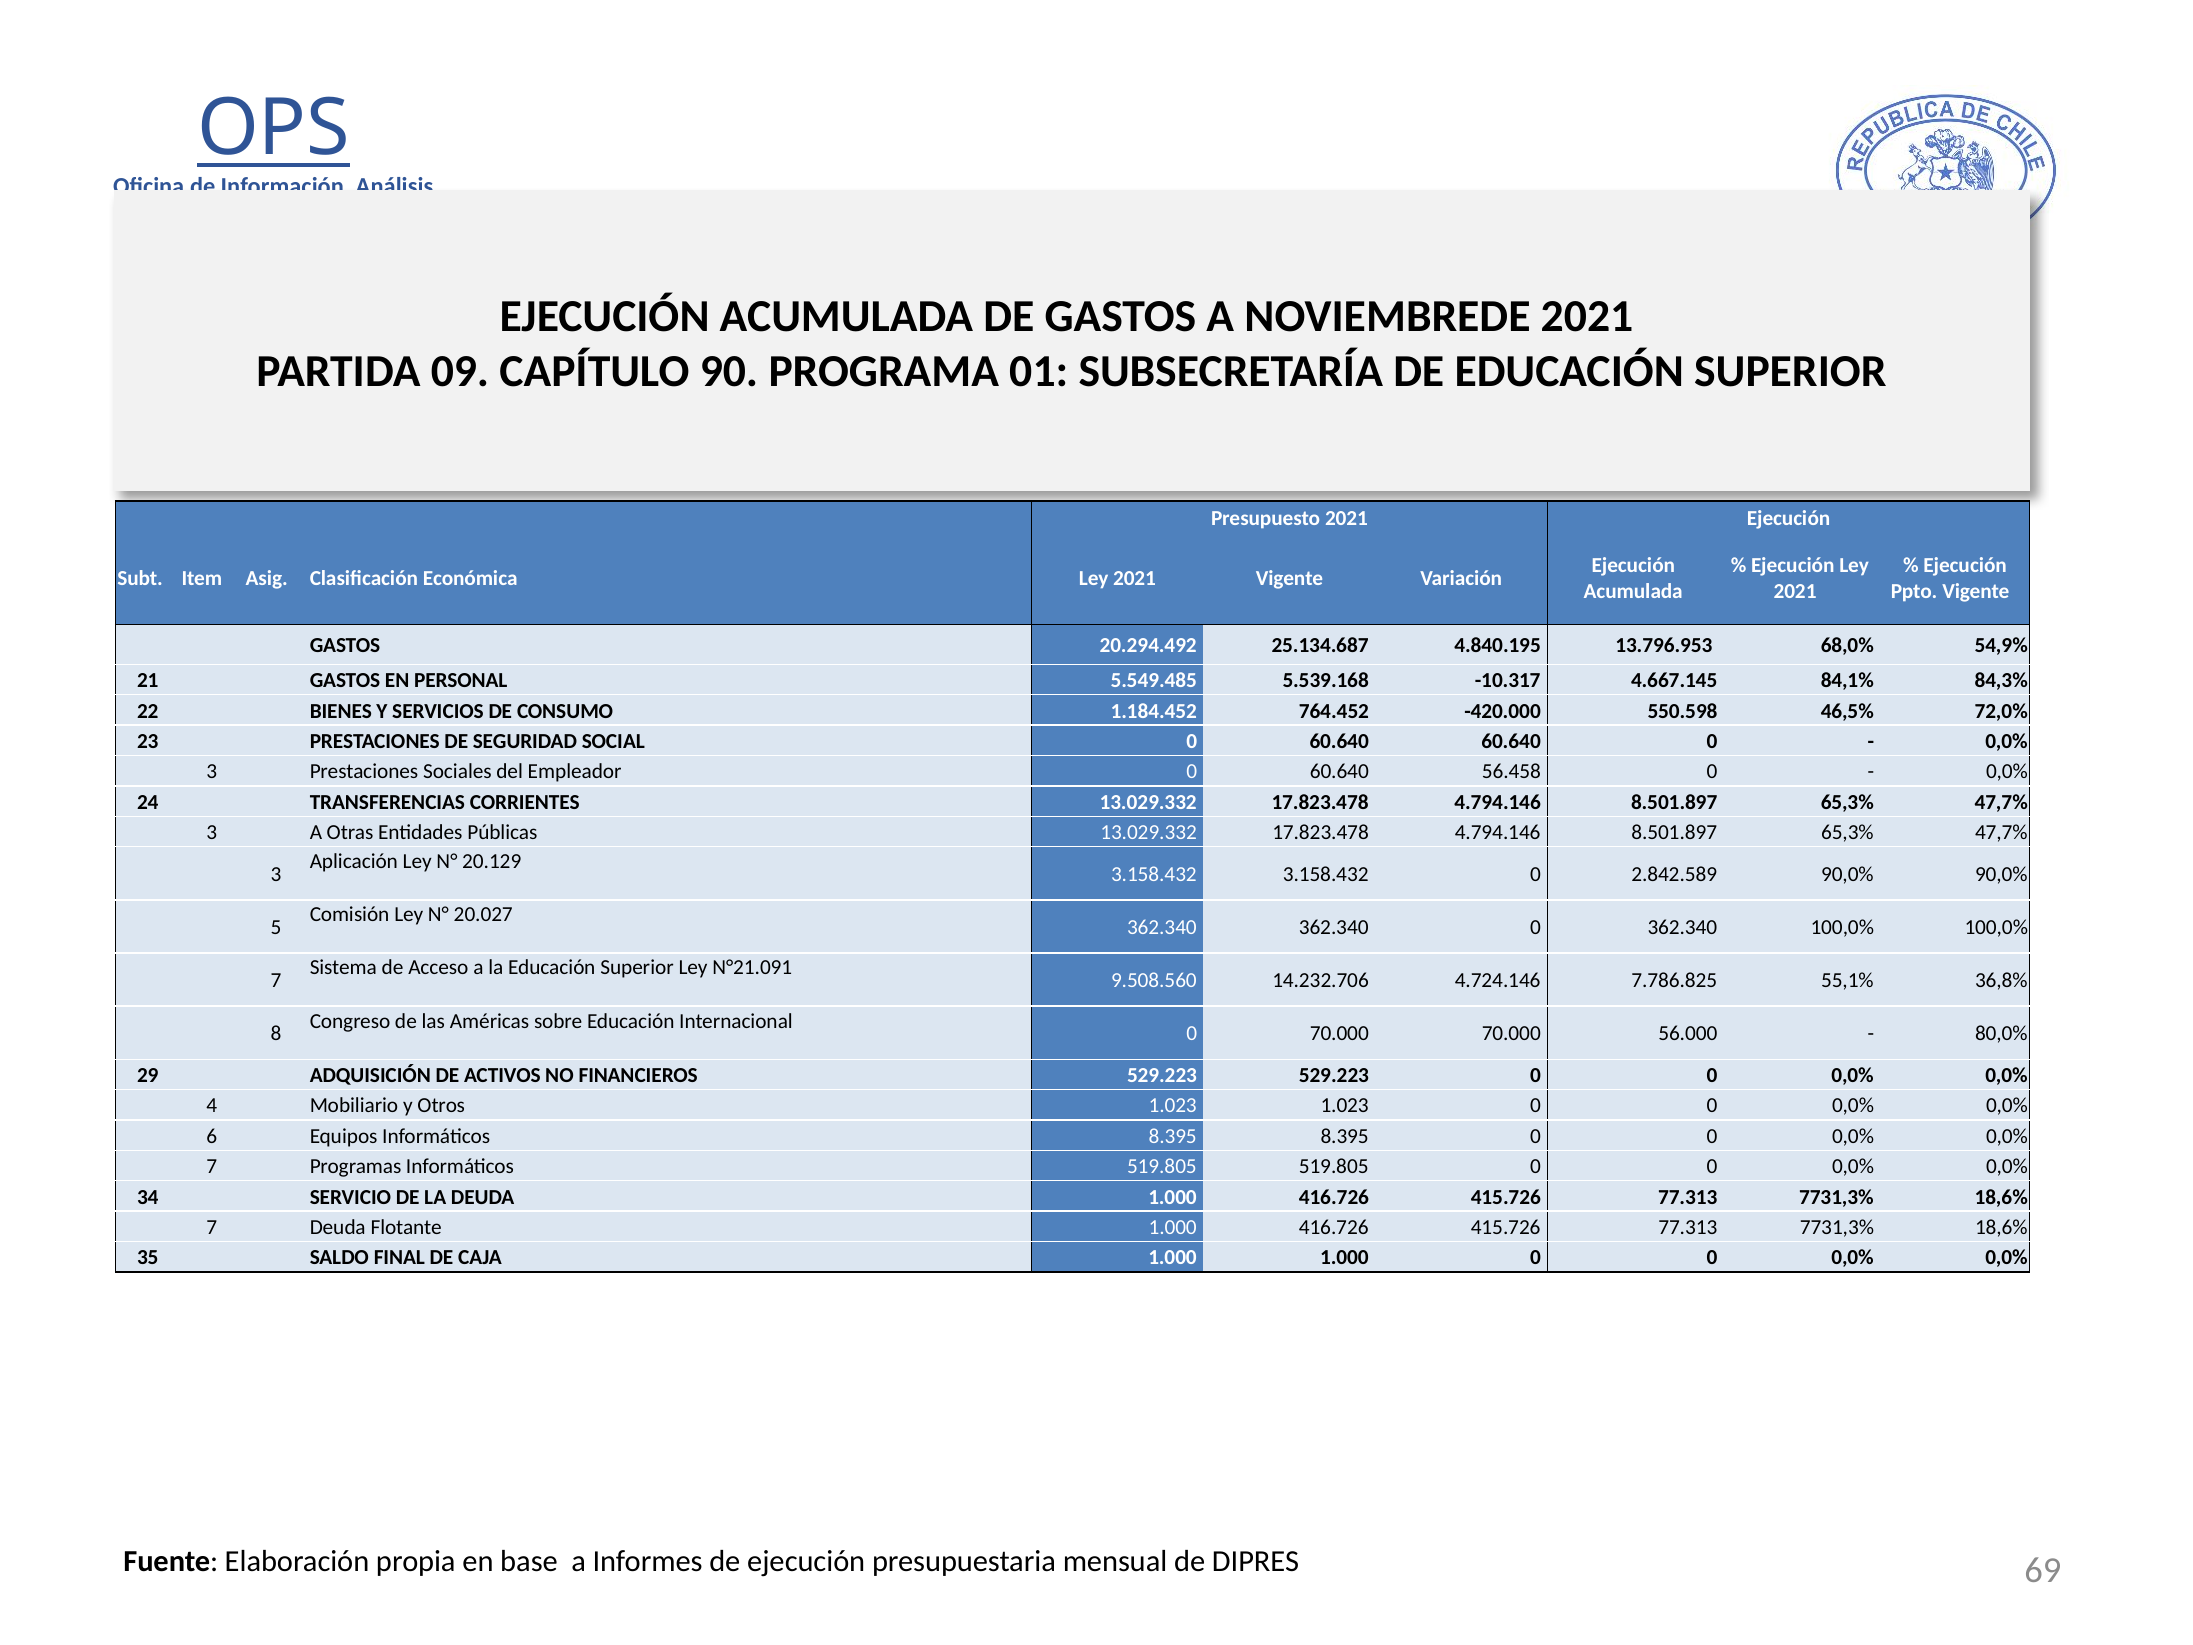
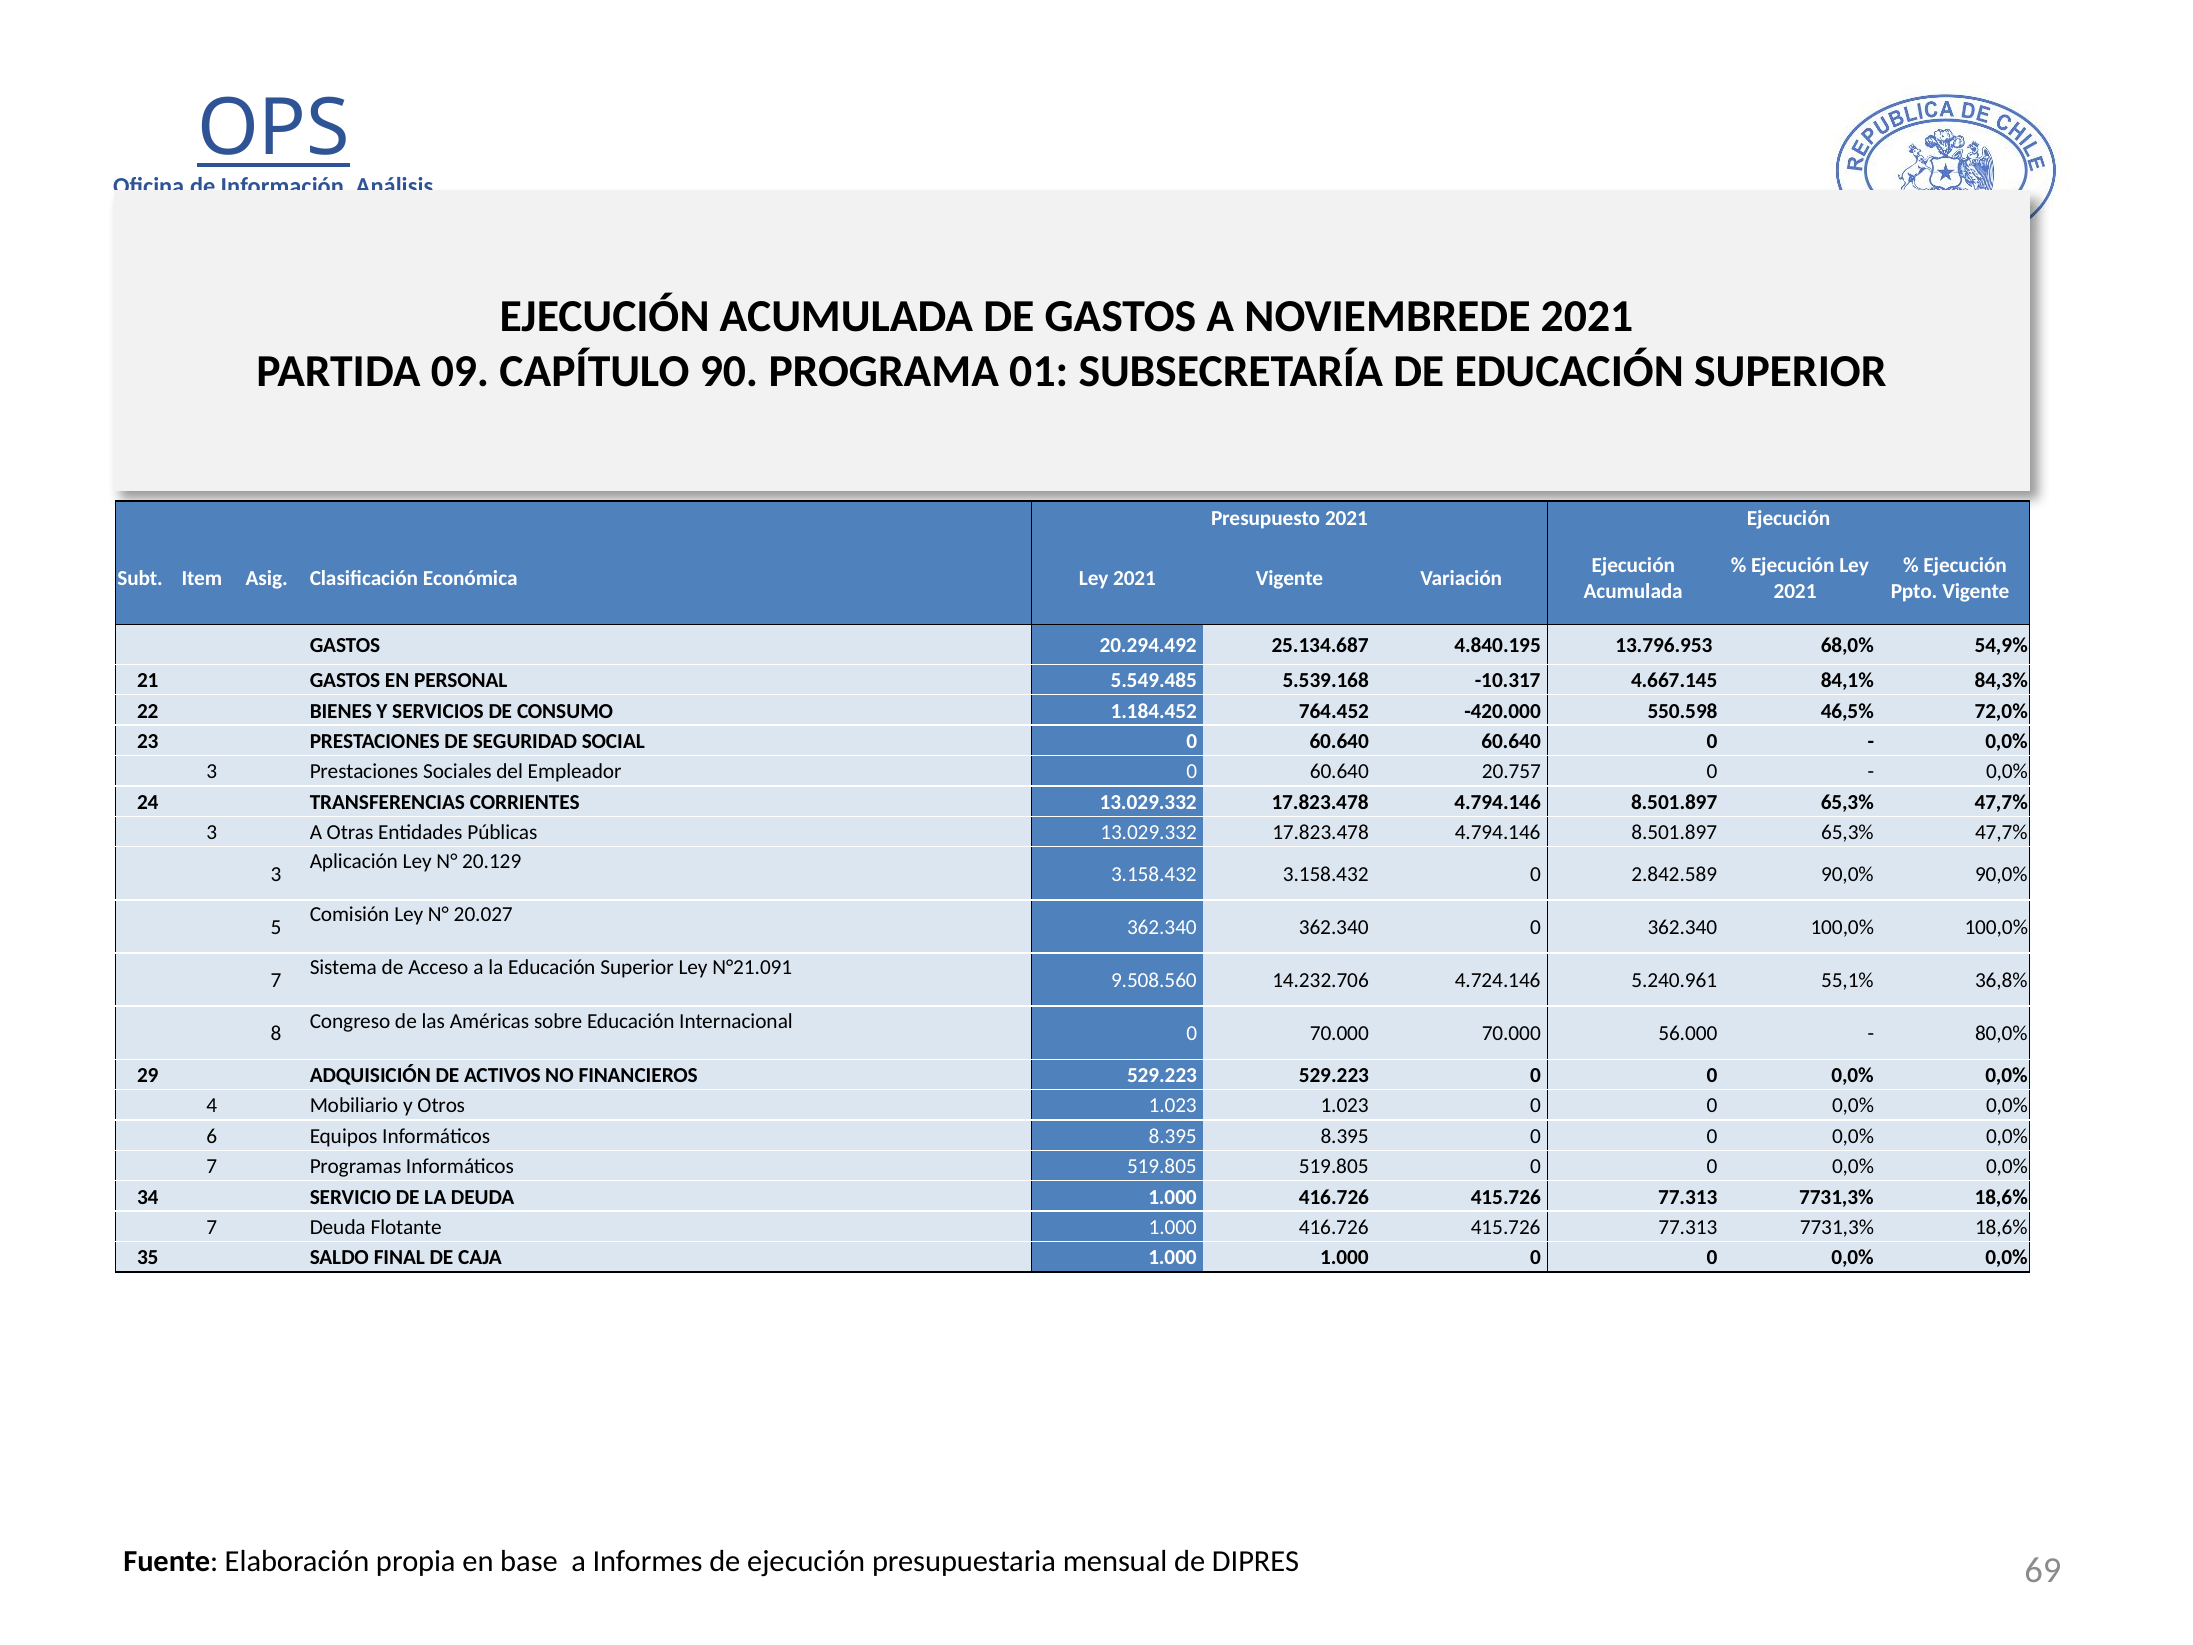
56.458: 56.458 -> 20.757
7.786.825: 7.786.825 -> 5.240.961
